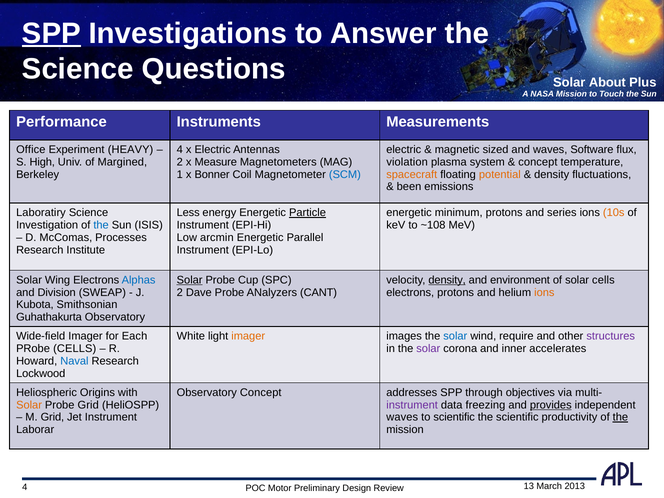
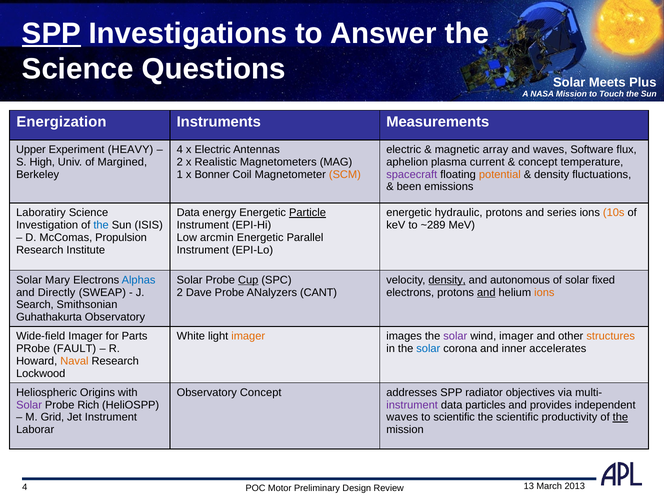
About: About -> Meets
Performance: Performance -> Energization
Office: Office -> Upper
sized: sized -> array
Measure: Measure -> Realistic
violation: violation -> aphelion
system: system -> current
SCM colour: blue -> orange
spacecraft colour: orange -> purple
Less at (188, 213): Less -> Data
minimum: minimum -> hydraulic
~108: ~108 -> ~289
Processes: Processes -> Propulsion
Wing: Wing -> Mary
Solar at (190, 280) underline: present -> none
Cup underline: none -> present
environment: environment -> autonomous
solar cells: cells -> fixed
Division: Division -> Directly
and at (486, 292) underline: none -> present
Kubota: Kubota -> Search
Each: Each -> Parts
solar at (455, 336) colour: blue -> purple
wind require: require -> imager
structures colour: purple -> orange
PRobe CELLS: CELLS -> FAULT
solar at (428, 349) colour: purple -> blue
Naval colour: blue -> orange
through: through -> radiator
Solar at (29, 405) colour: orange -> purple
Probe Grid: Grid -> Rich
freezing: freezing -> particles
provides underline: present -> none
